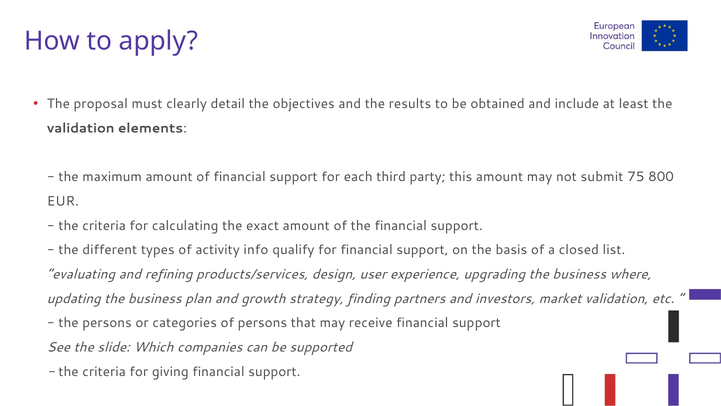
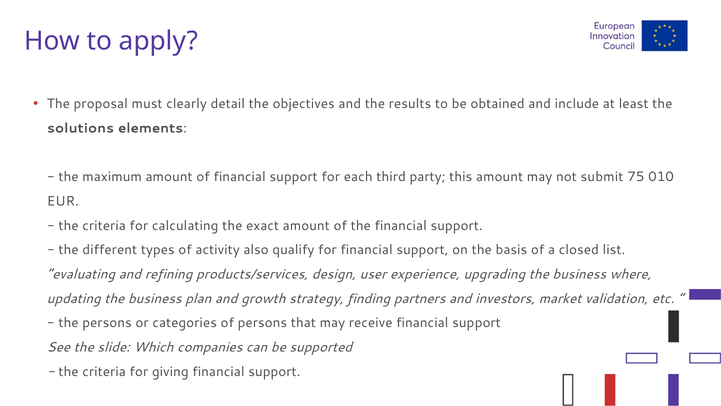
validation at (81, 128): validation -> solutions
800: 800 -> 010
info: info -> also
